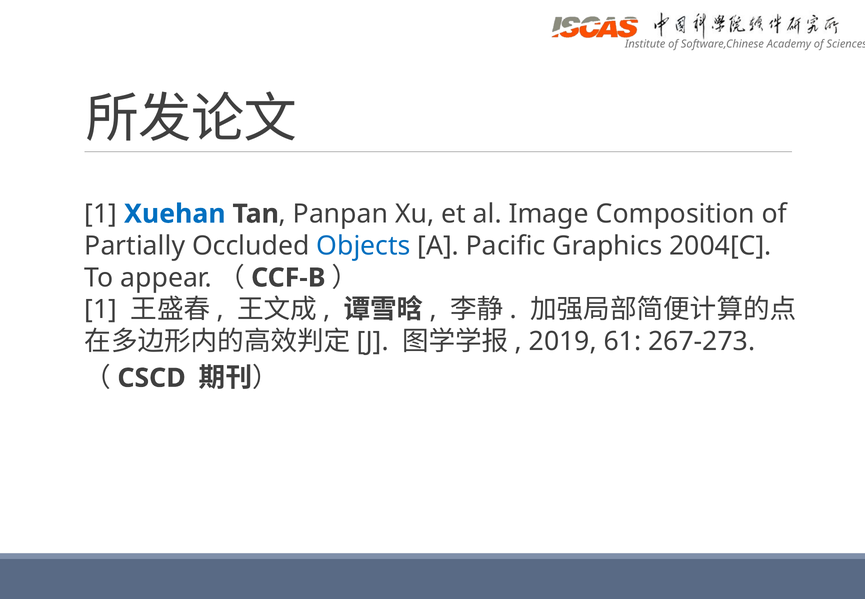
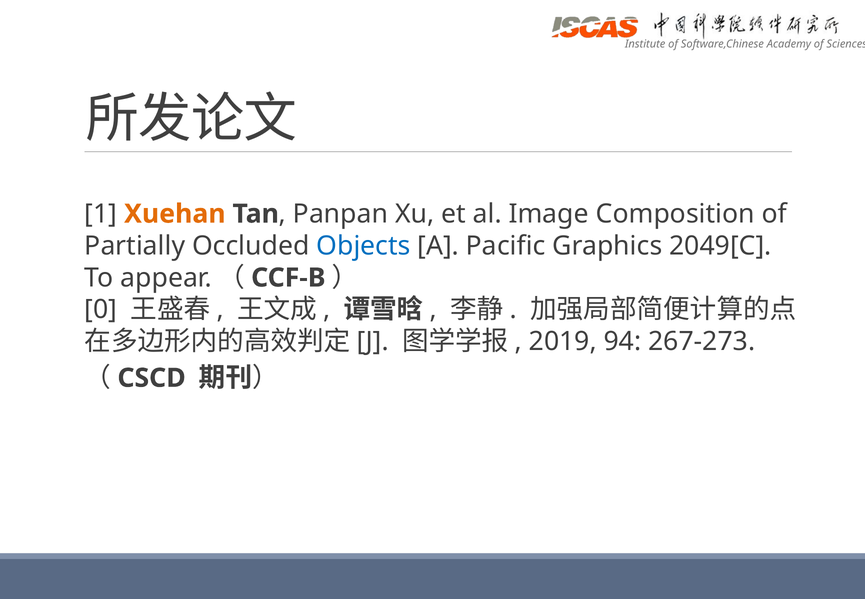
Xuehan colour: blue -> orange
2004[C: 2004[C -> 2049[C
1 at (101, 310): 1 -> 0
61: 61 -> 94
